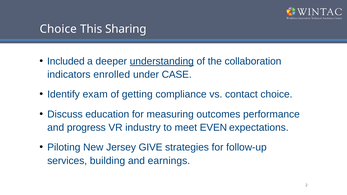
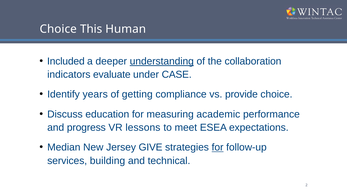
Sharing: Sharing -> Human
enrolled: enrolled -> evaluate
exam: exam -> years
contact: contact -> provide
outcomes: outcomes -> academic
industry: industry -> lessons
EVEN: EVEN -> ESEA
Piloting: Piloting -> Median
for at (218, 147) underline: none -> present
earnings: earnings -> technical
